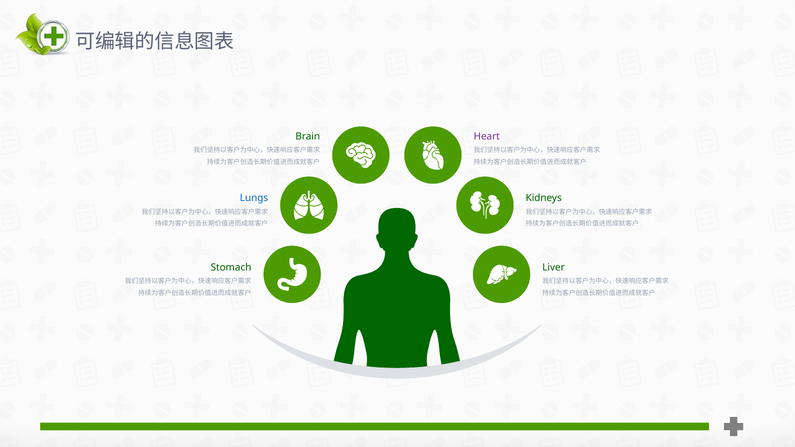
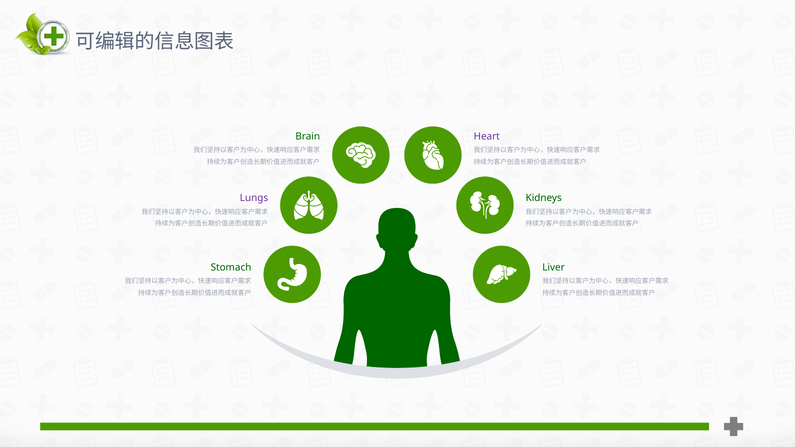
Lungs colour: blue -> purple
